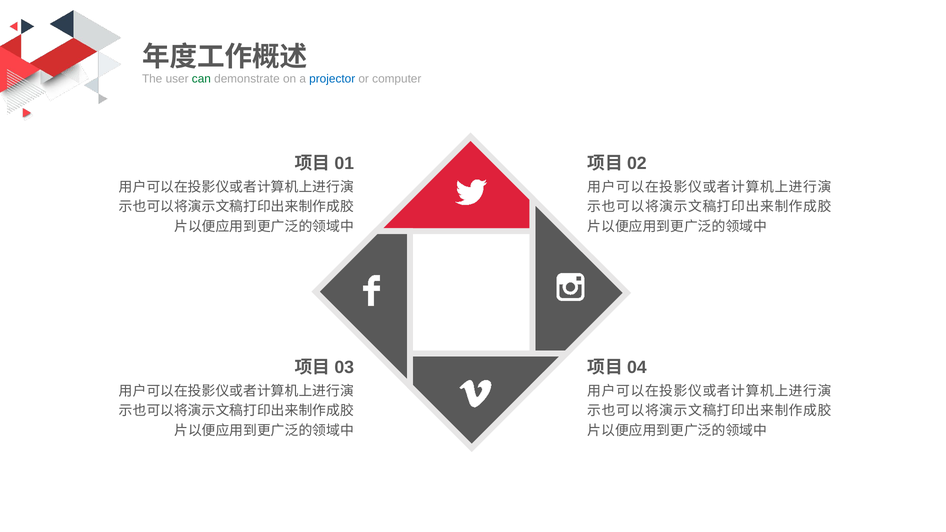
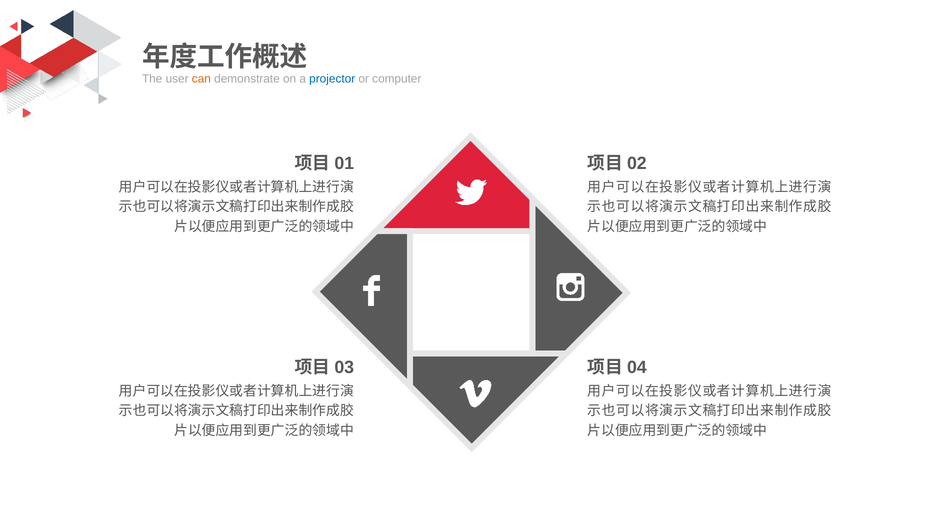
can colour: green -> orange
